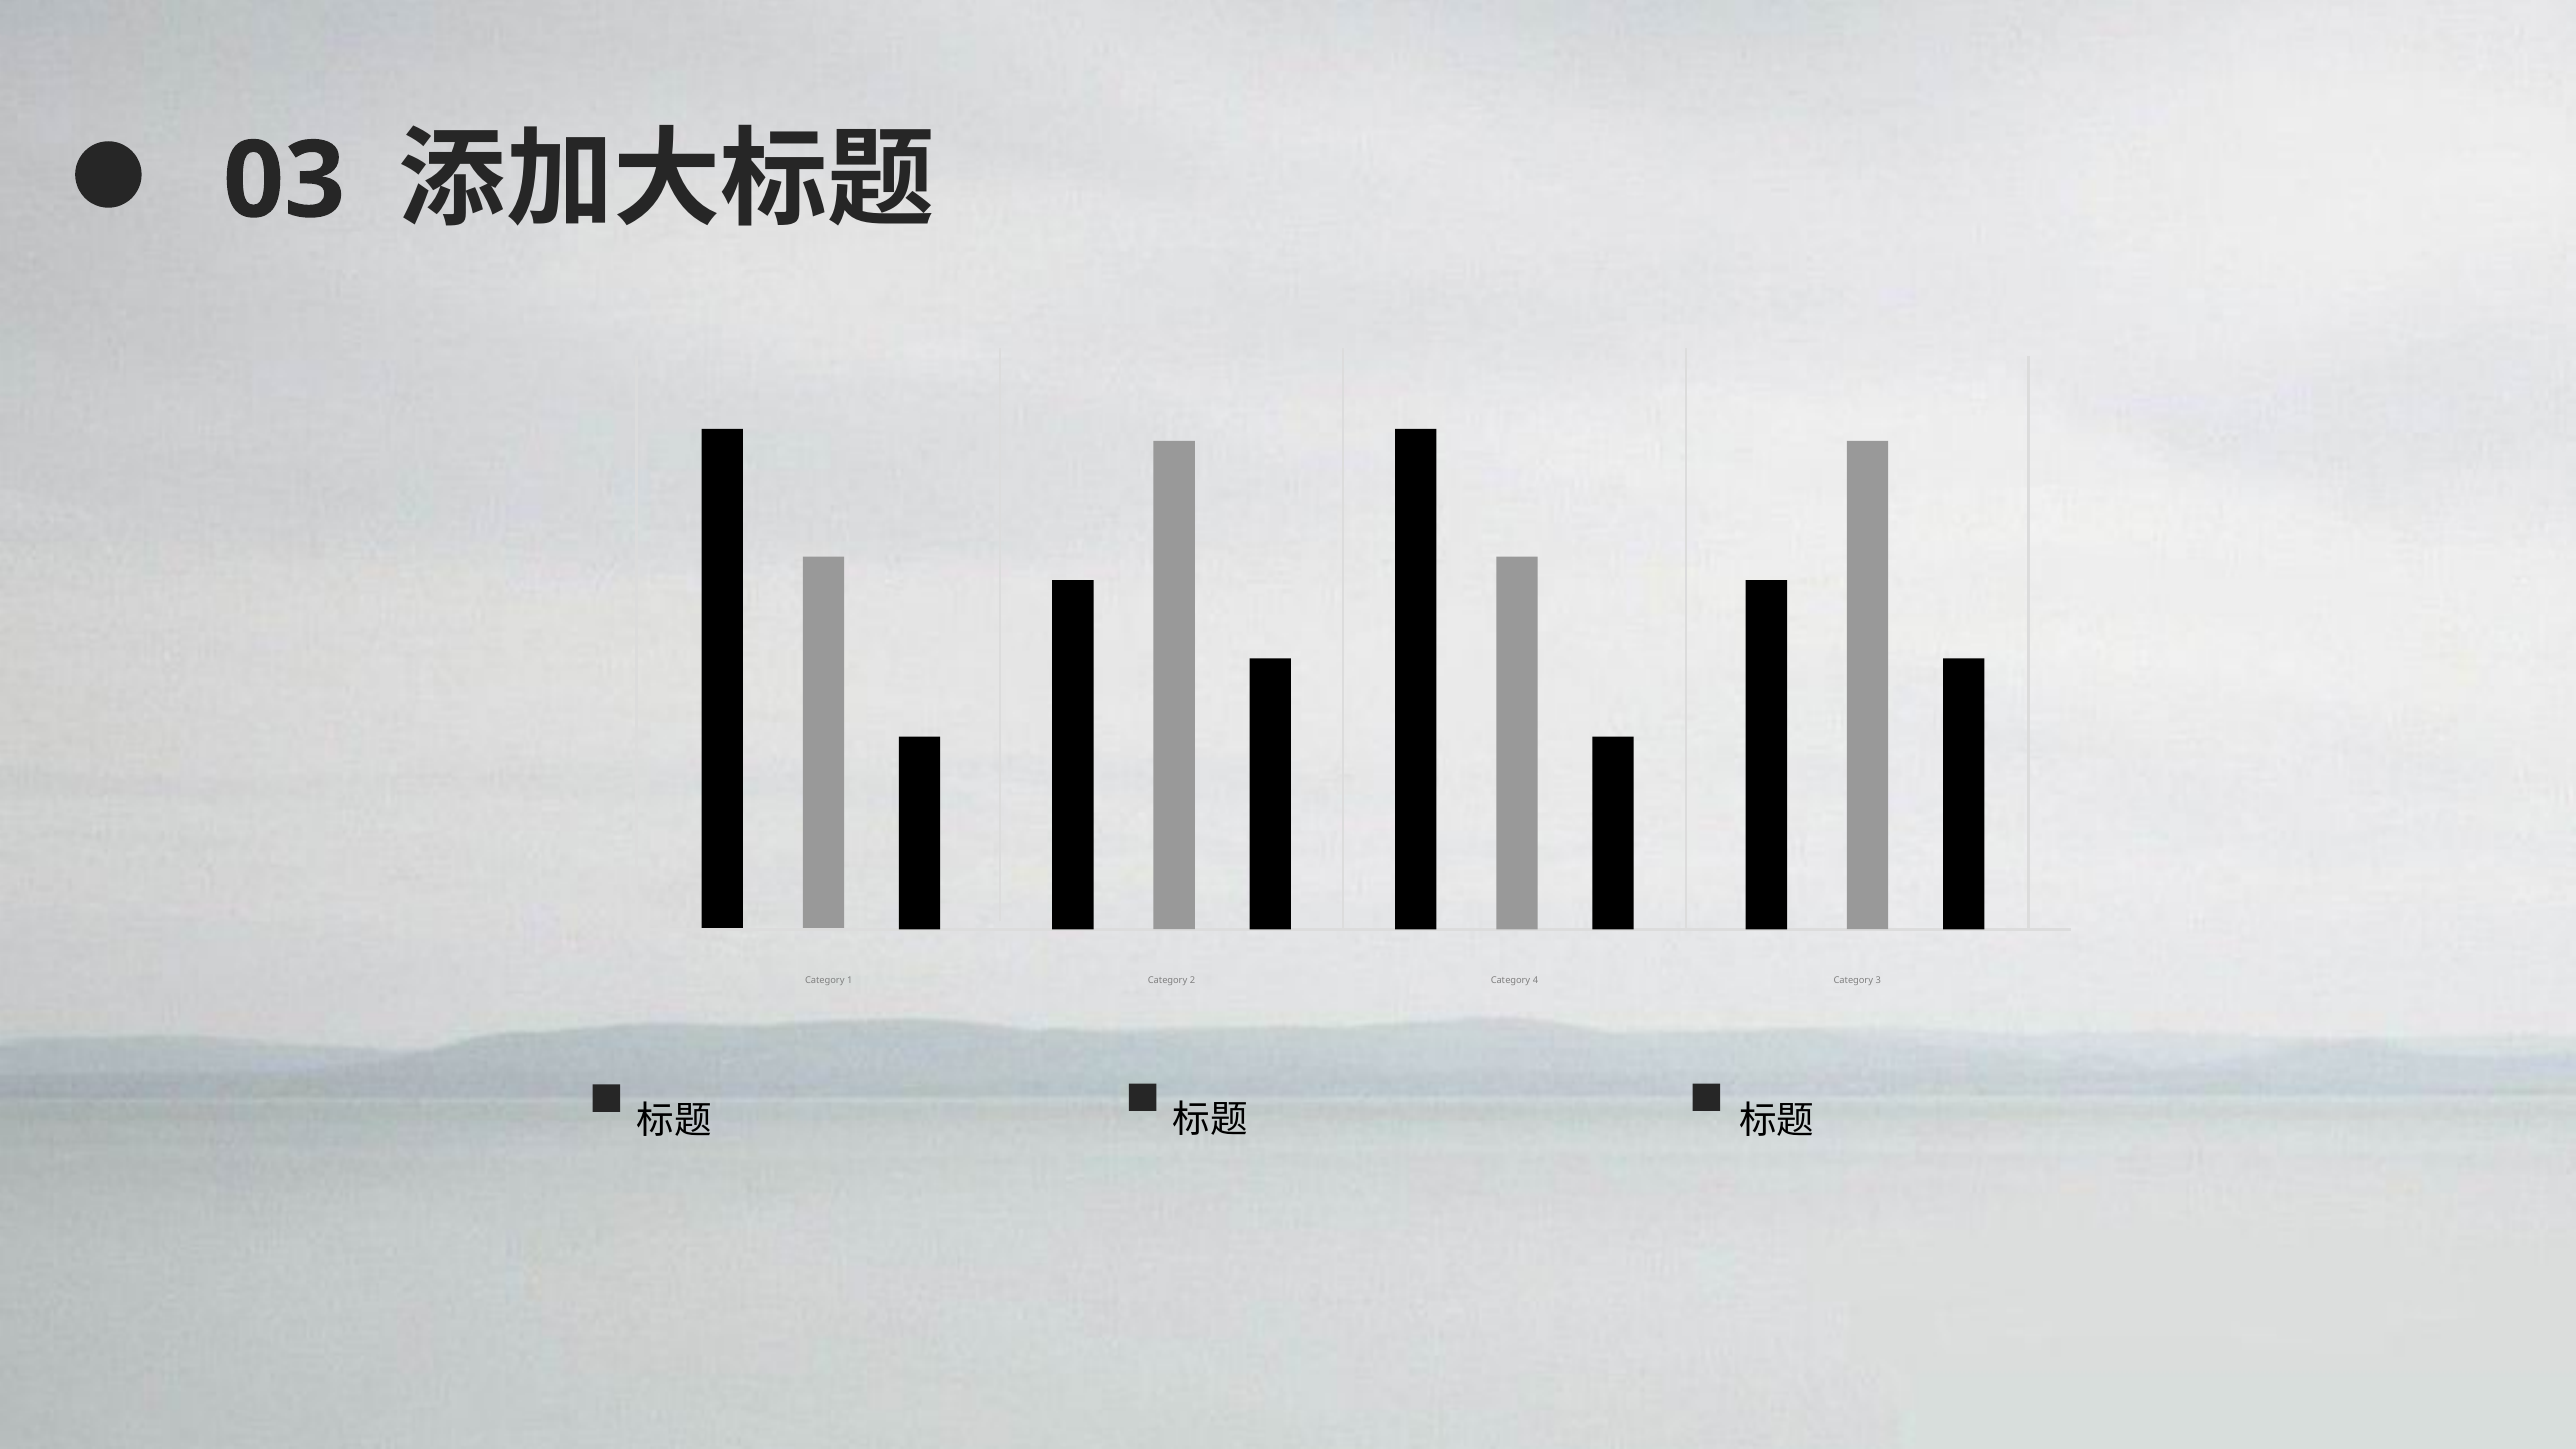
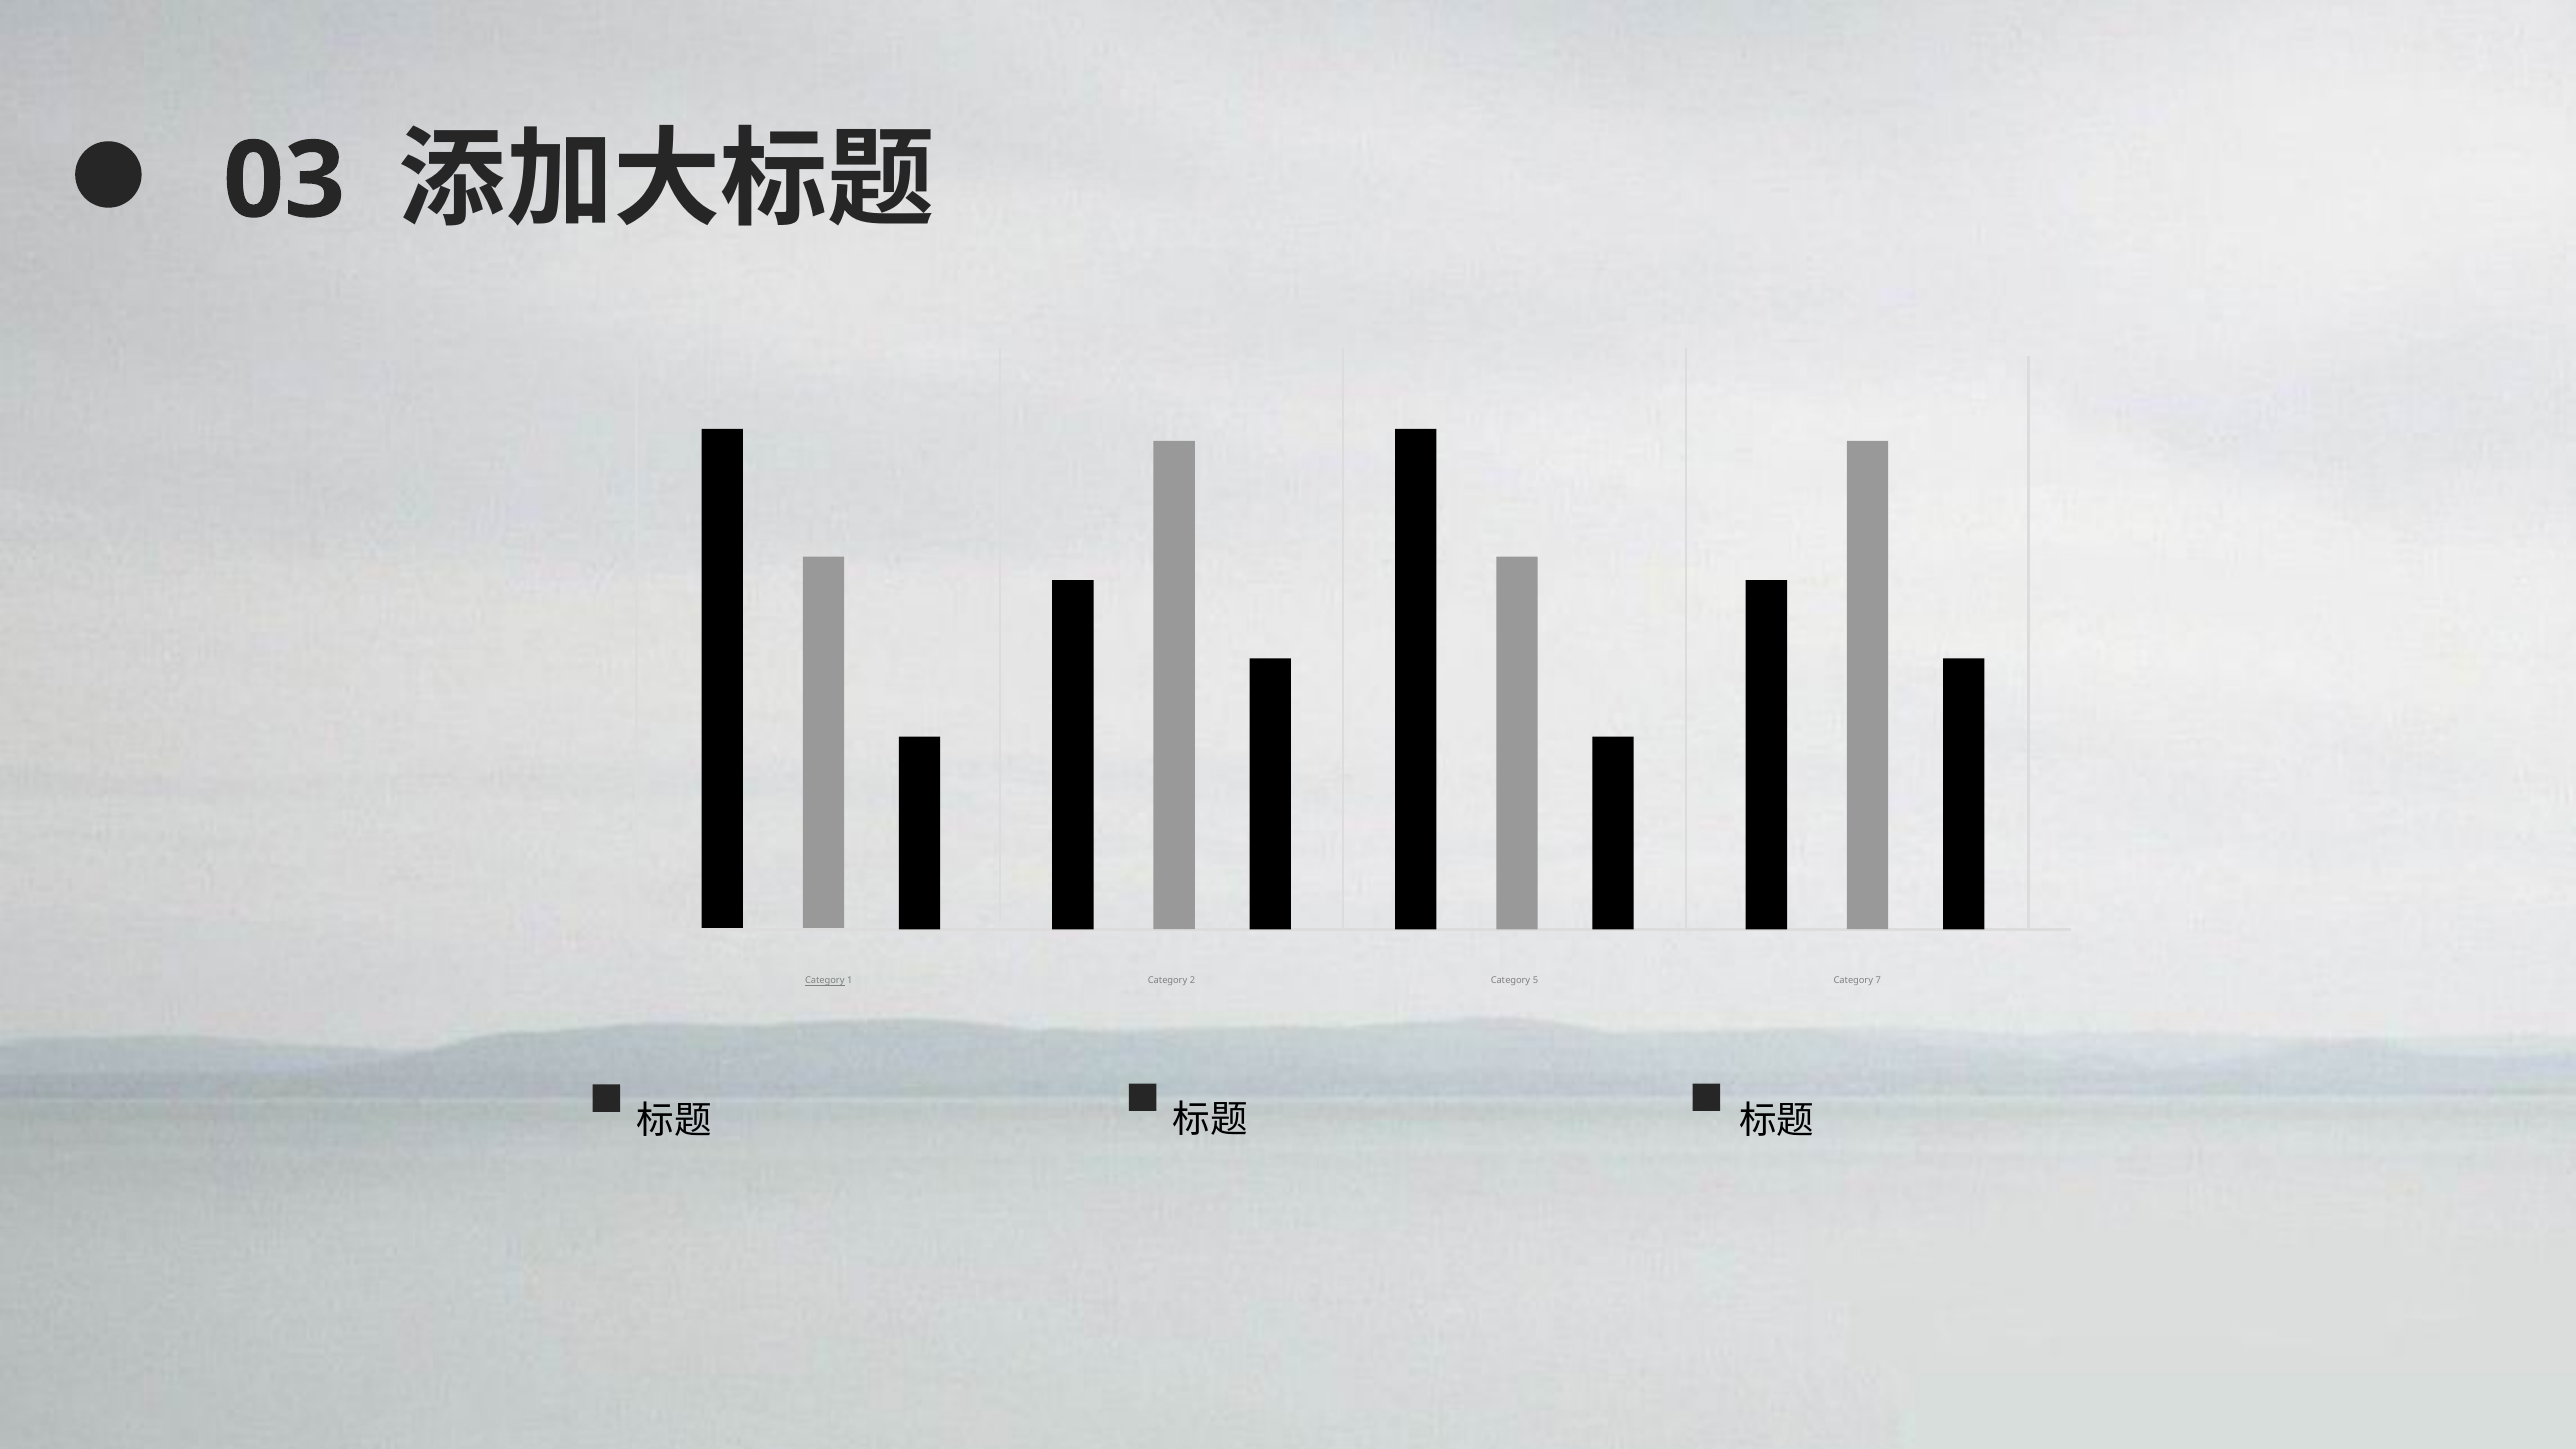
Category at (825, 981) underline: none -> present
4: 4 -> 5
3: 3 -> 7
